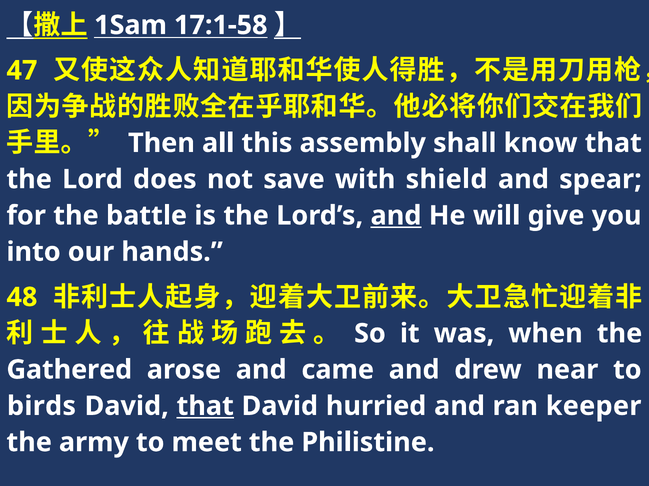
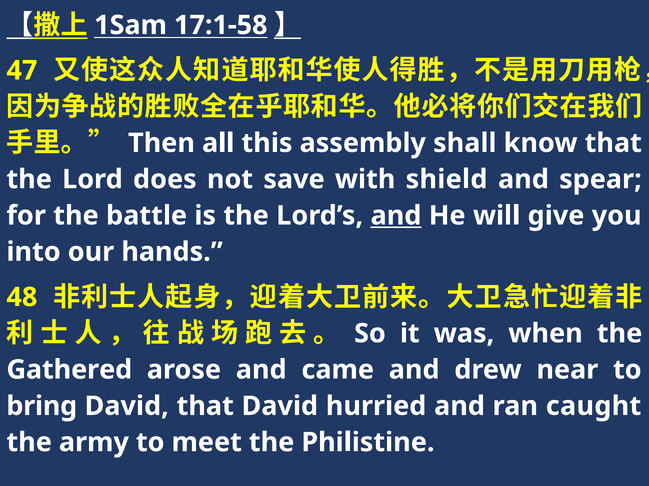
birds: birds -> bring
that at (205, 407) underline: present -> none
keeper: keeper -> caught
